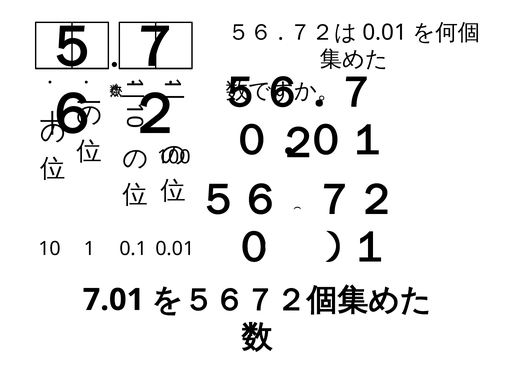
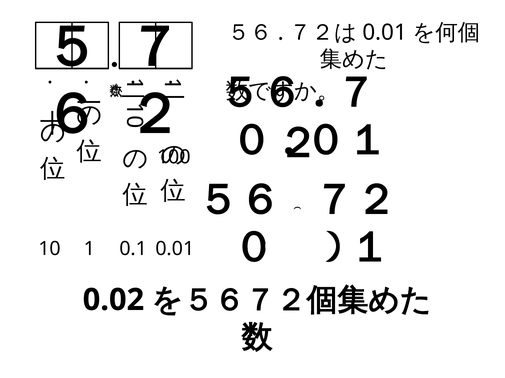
7.01: 7.01 -> 0.02
